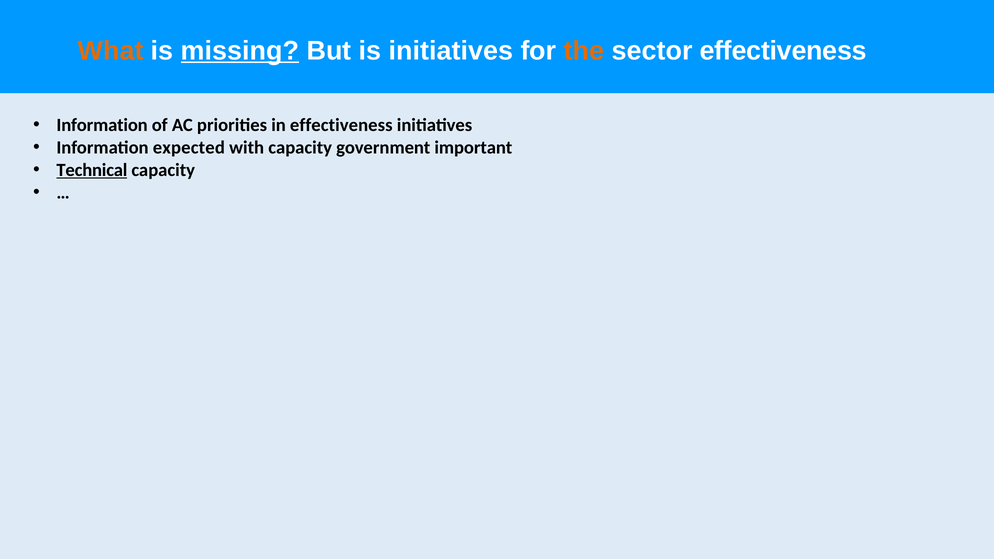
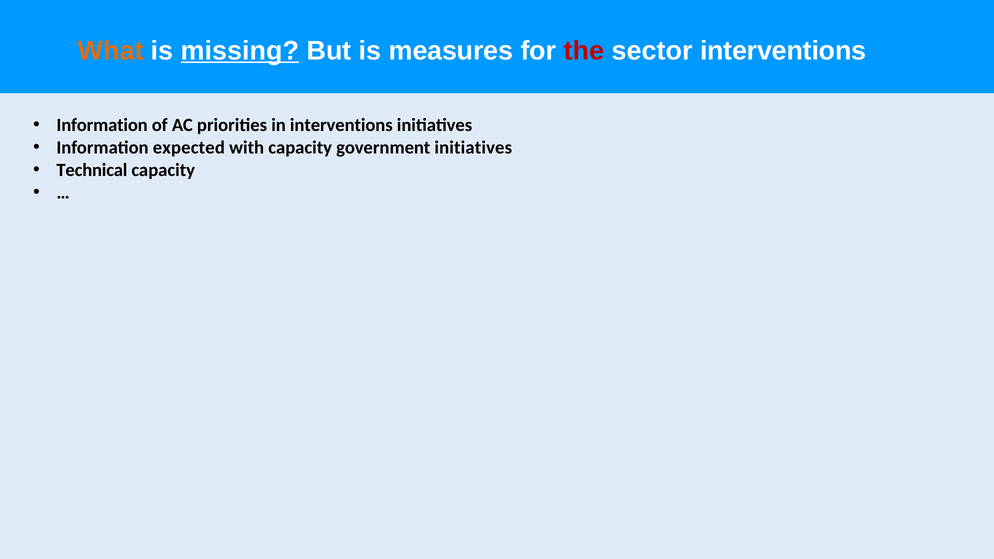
is initiatives: initiatives -> measures
the colour: orange -> red
sector effectiveness: effectiveness -> interventions
in effectiveness: effectiveness -> interventions
government important: important -> initiatives
Technical underline: present -> none
